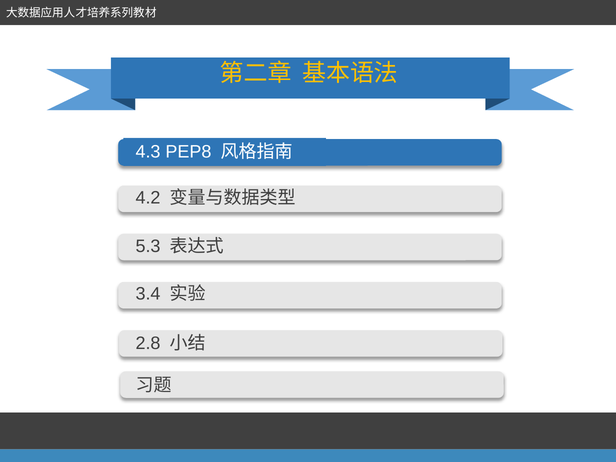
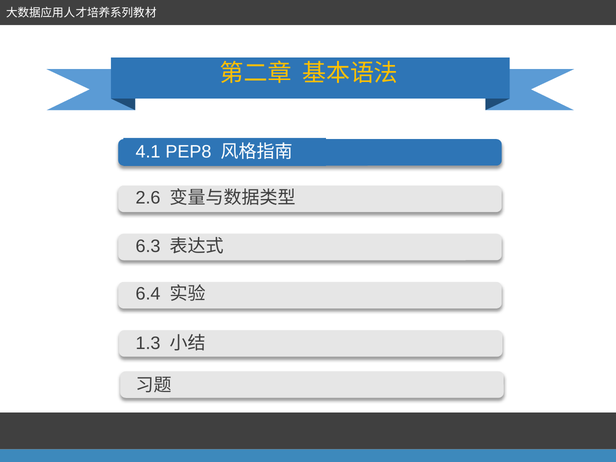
4.3: 4.3 -> 4.1
4.2: 4.2 -> 2.6
5.3: 5.3 -> 6.3
3.4: 3.4 -> 6.4
2.8: 2.8 -> 1.3
